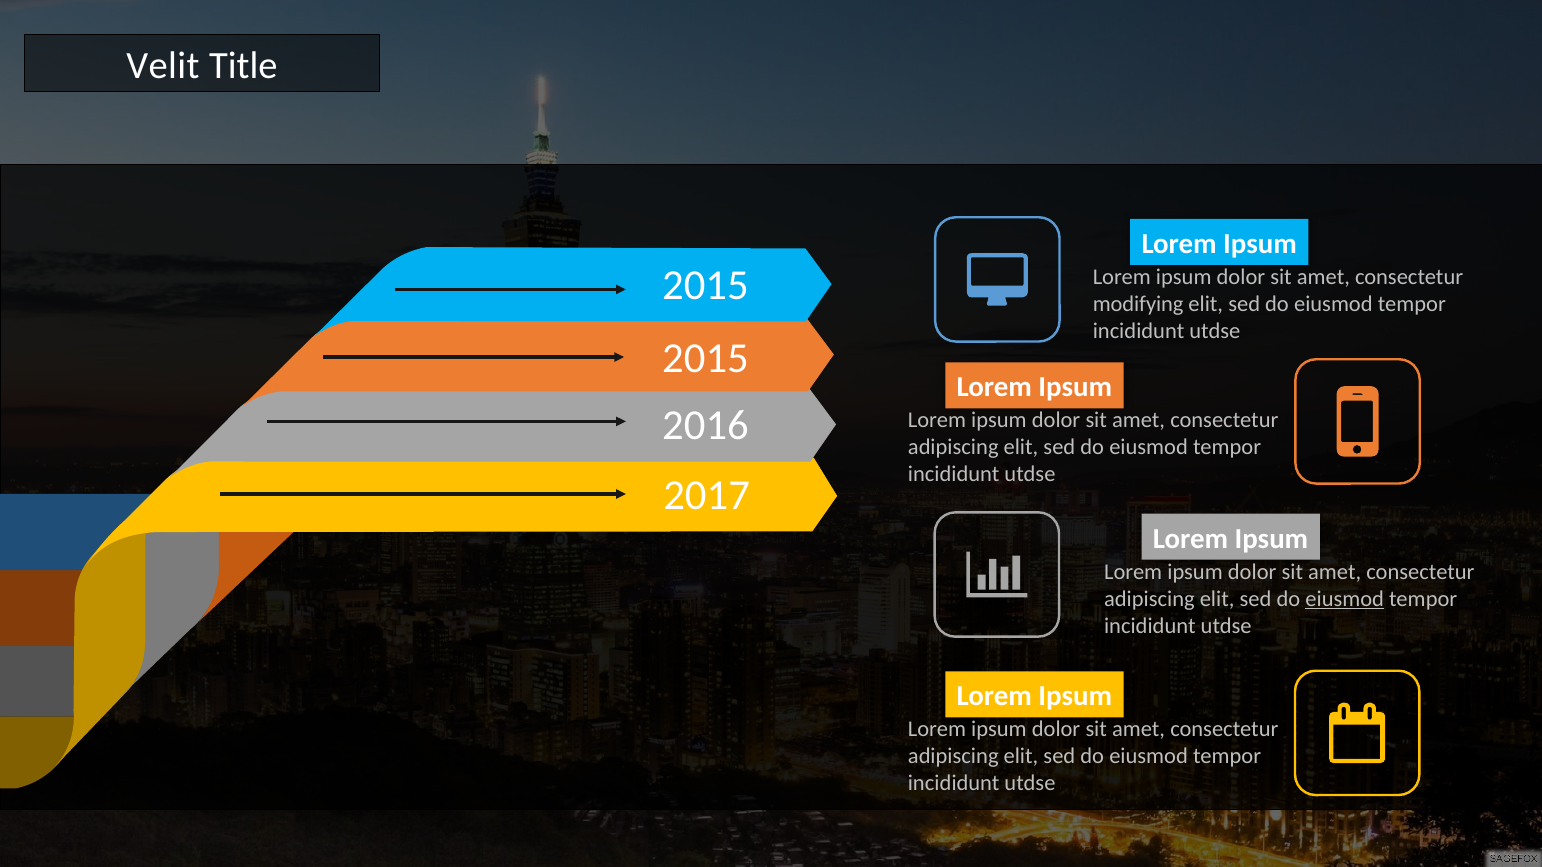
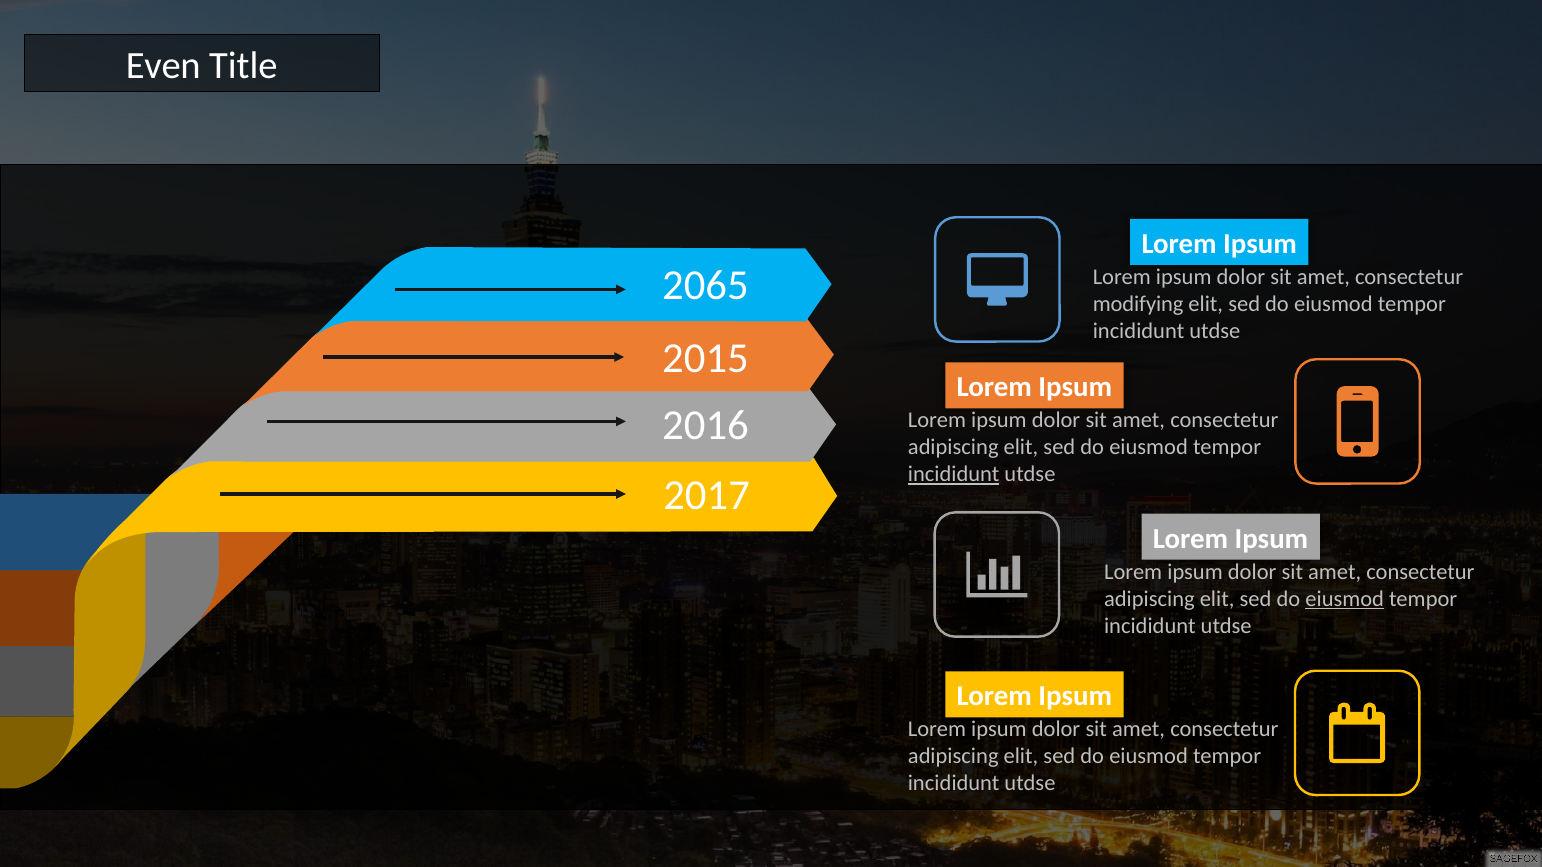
Velit: Velit -> Even
2015 at (705, 285): 2015 -> 2065
incididunt at (954, 475) underline: none -> present
